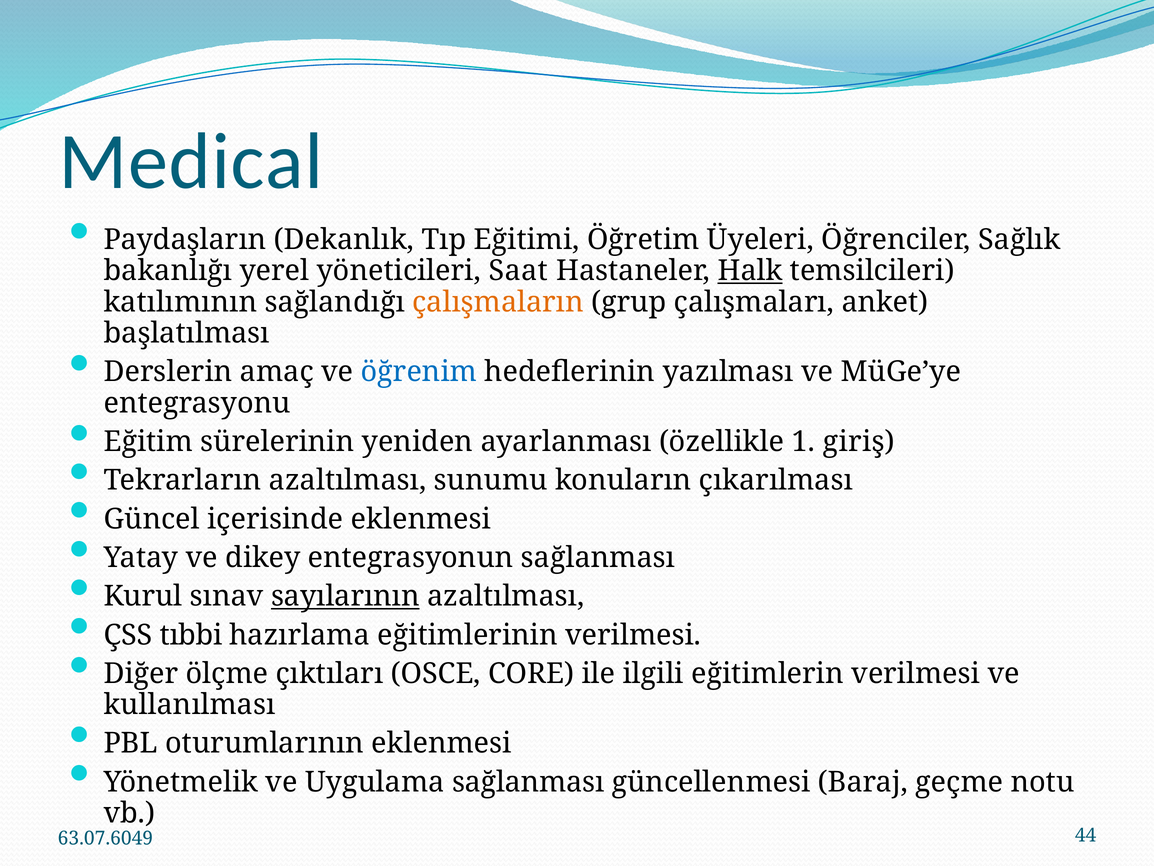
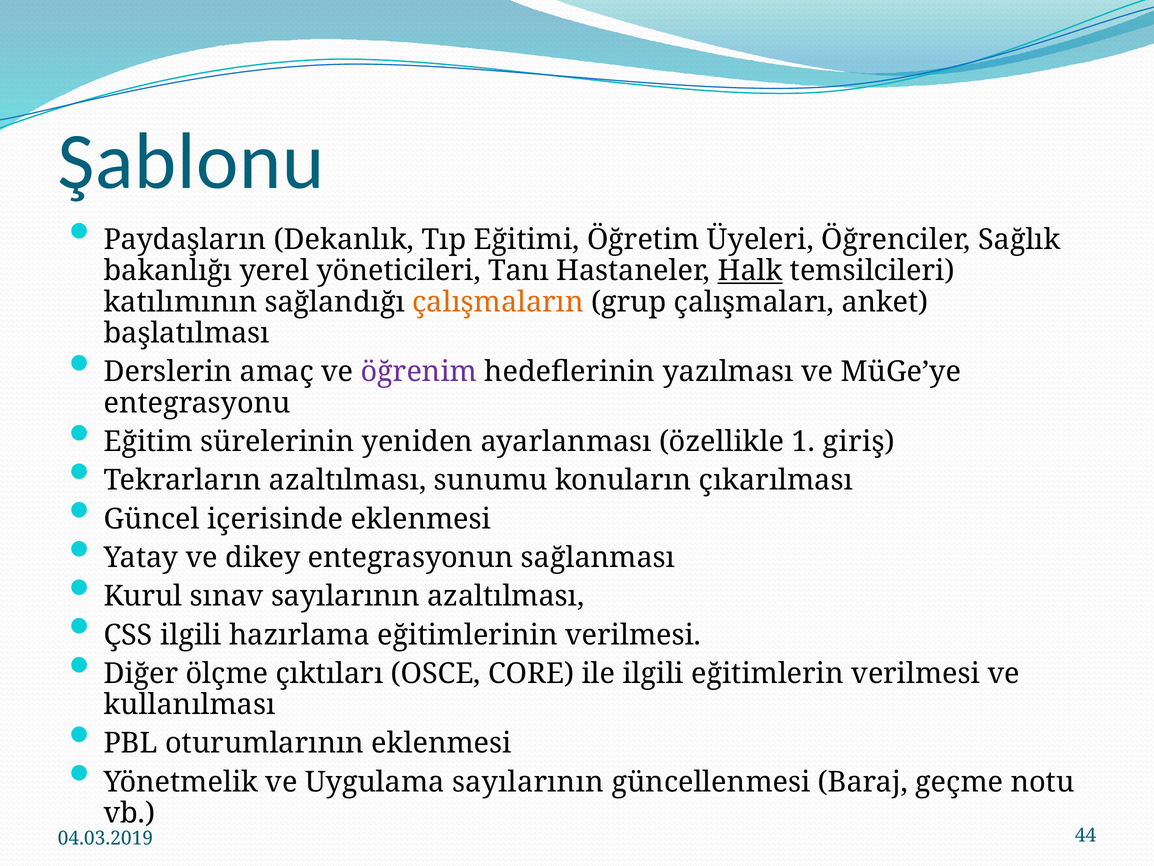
Medical: Medical -> Şablonu
Saat: Saat -> Tanı
öğrenim colour: blue -> purple
sayılarının at (345, 596) underline: present -> none
ÇSS tıbbi: tıbbi -> ilgili
Uygulama sağlanması: sağlanması -> sayılarının
63.07.6049: 63.07.6049 -> 04.03.2019
